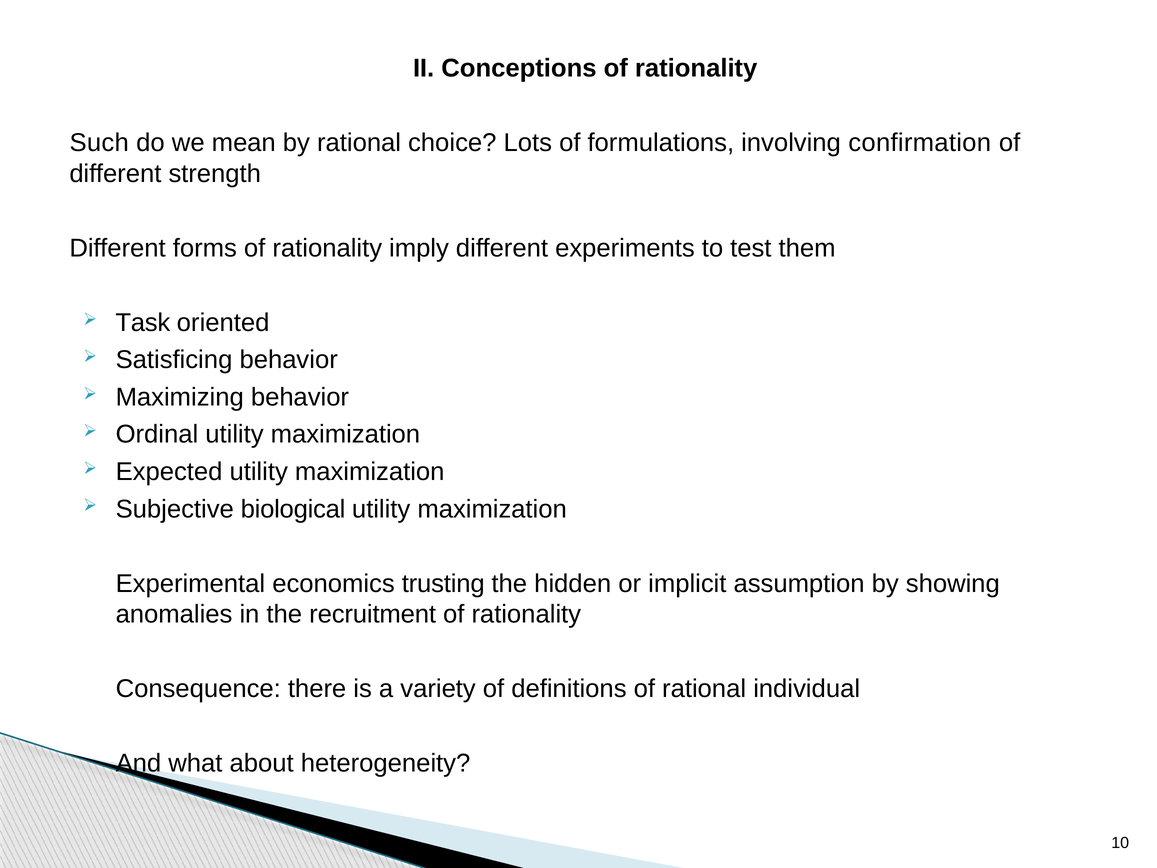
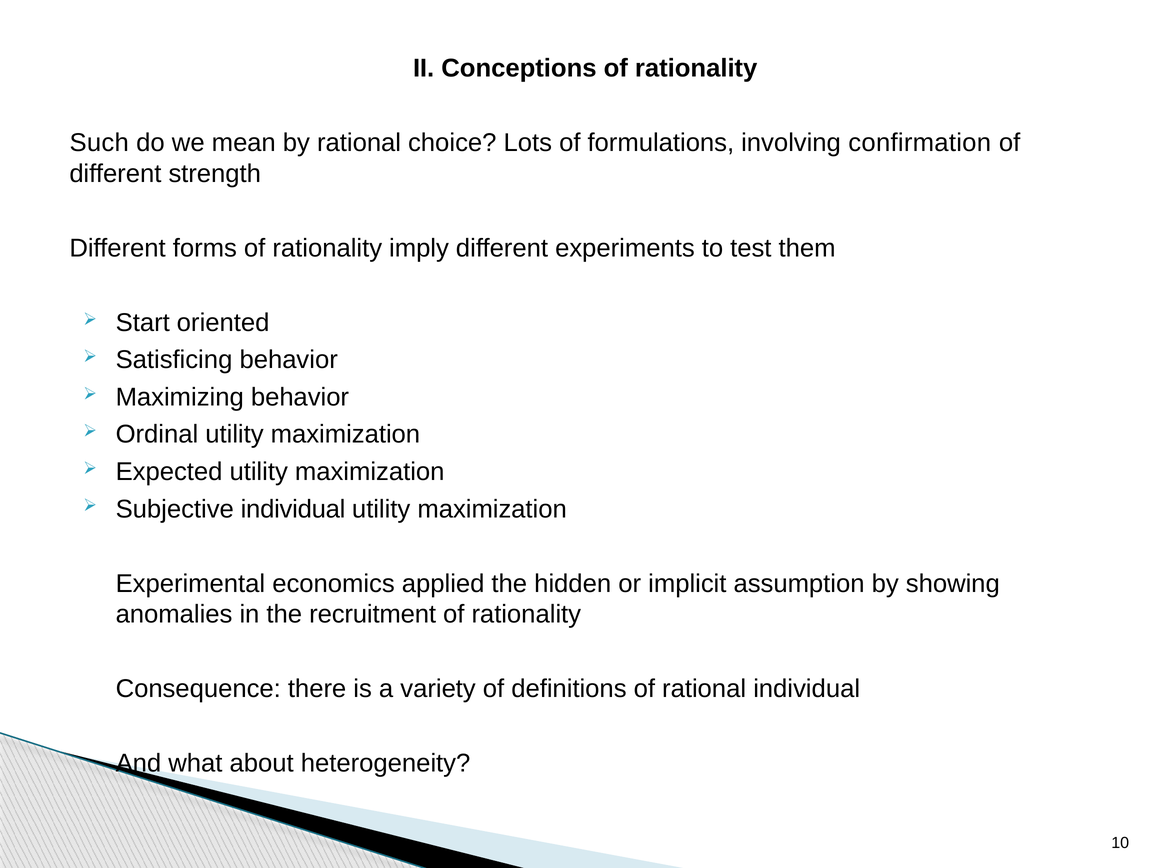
Task: Task -> Start
Subjective biological: biological -> individual
trusting: trusting -> applied
